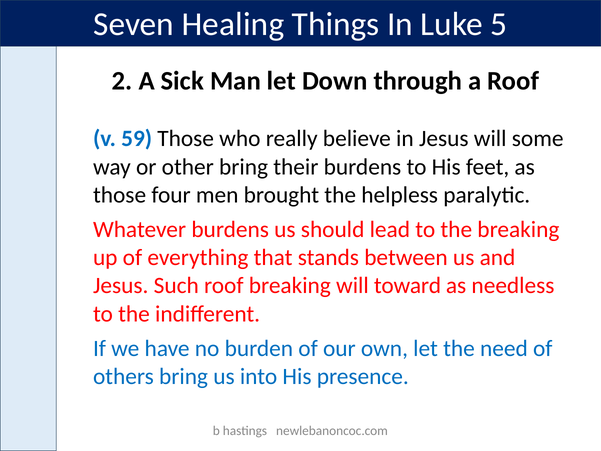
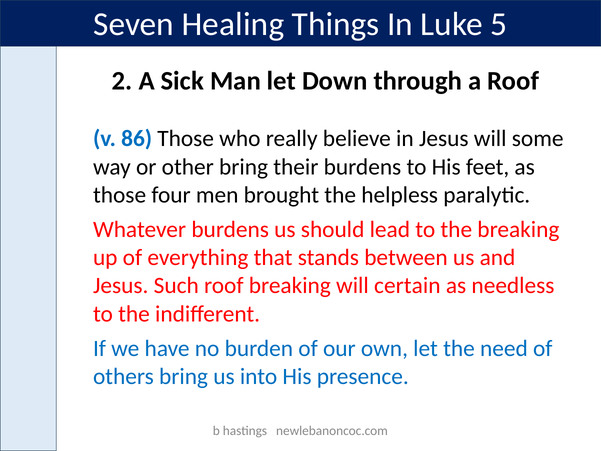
59: 59 -> 86
toward: toward -> certain
